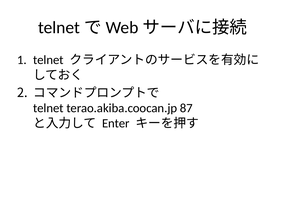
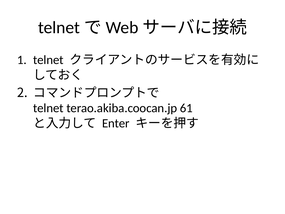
87: 87 -> 61
